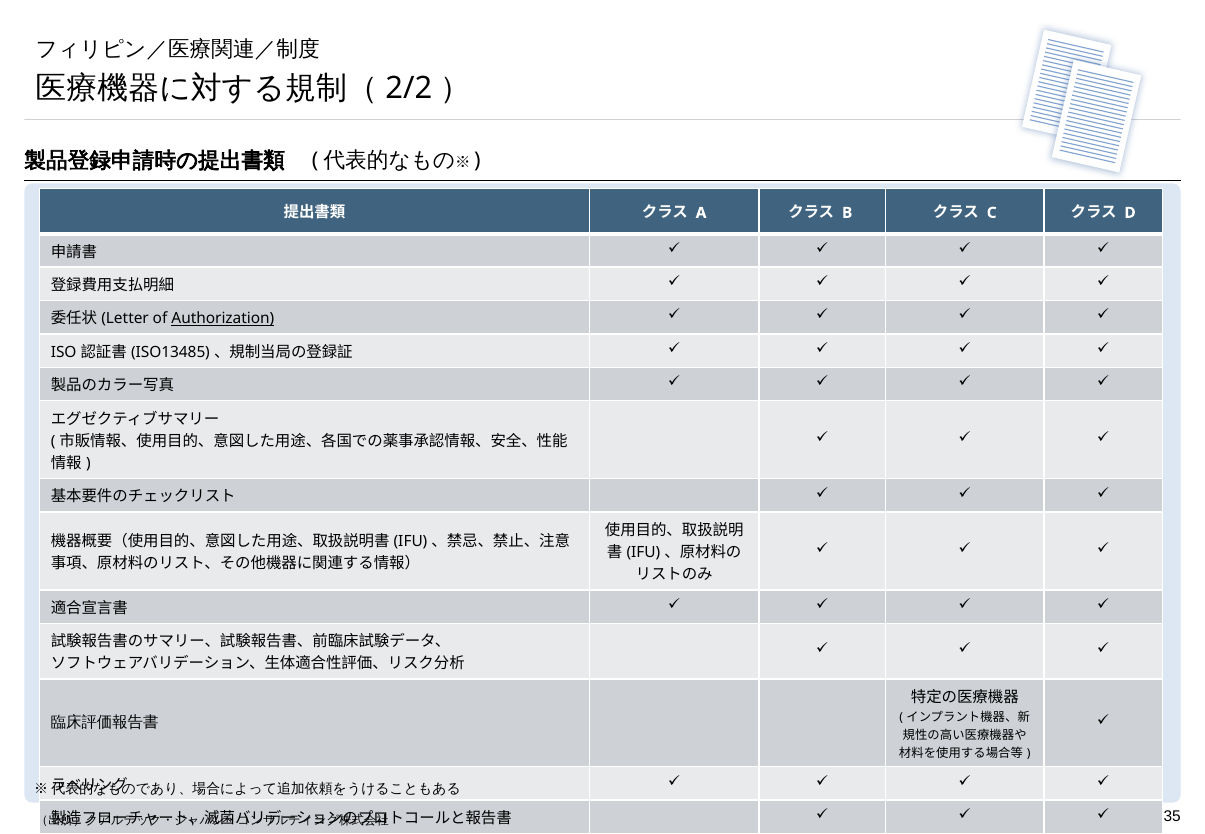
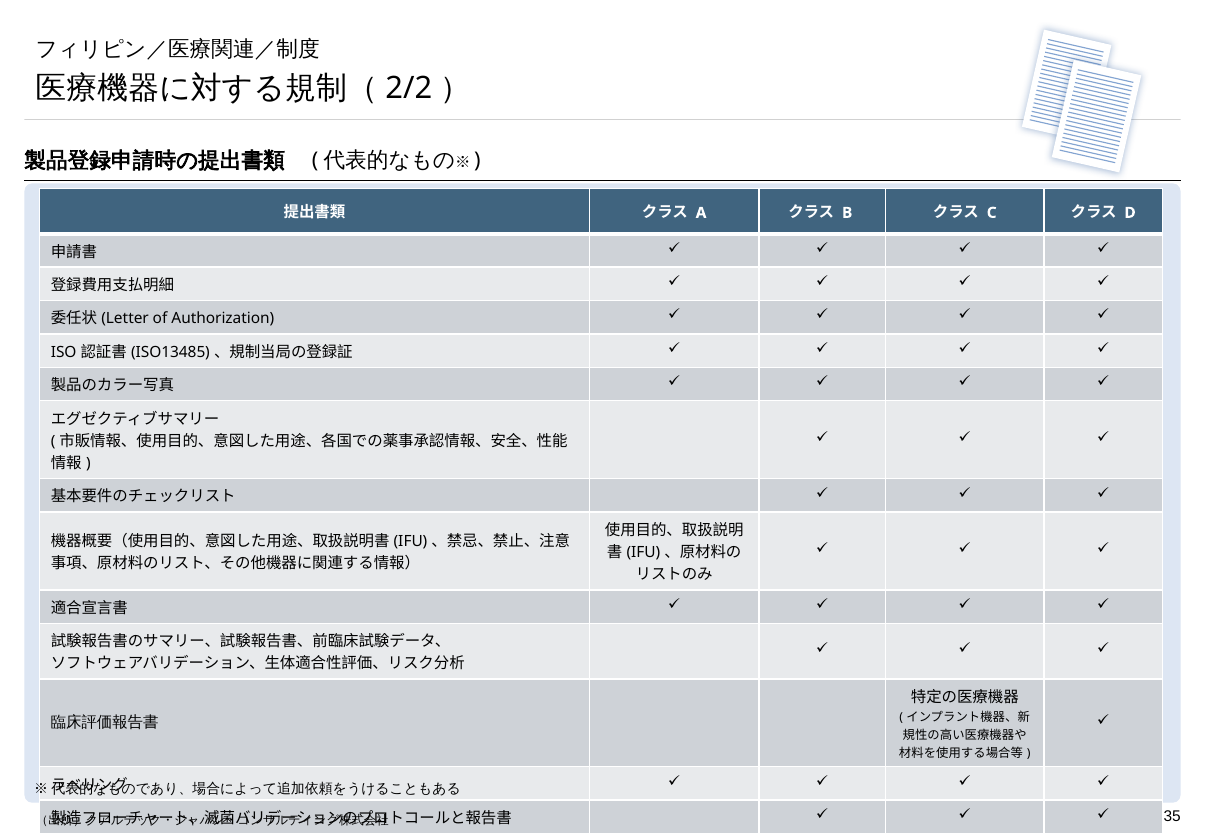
Authorization underline: present -> none
